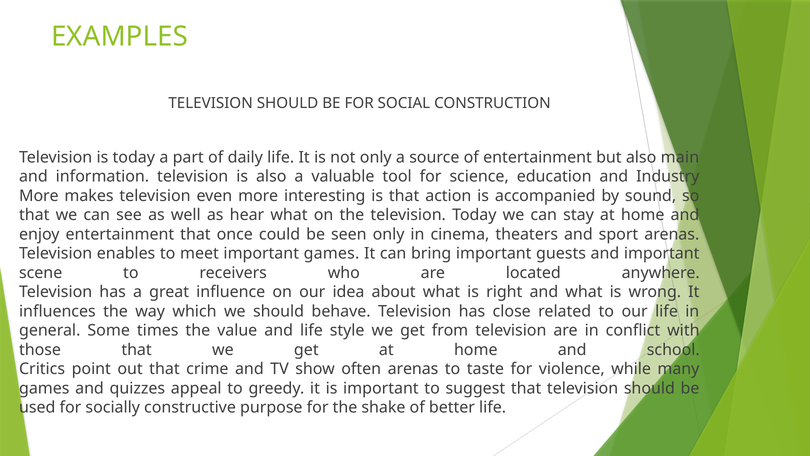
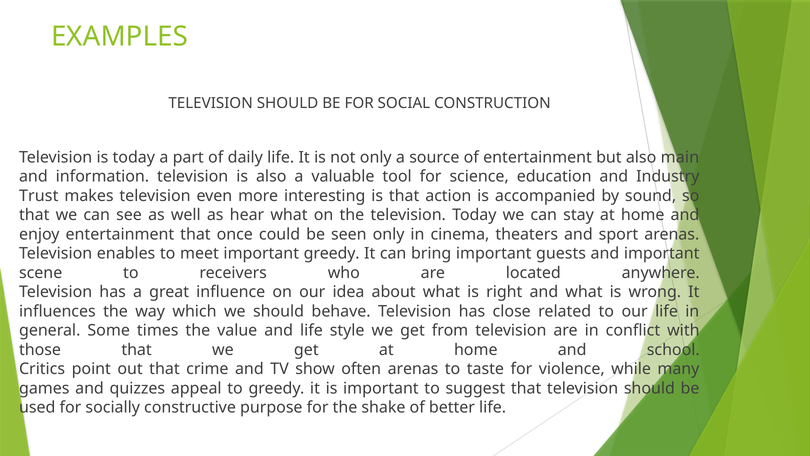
More at (39, 196): More -> Trust
important games: games -> greedy
